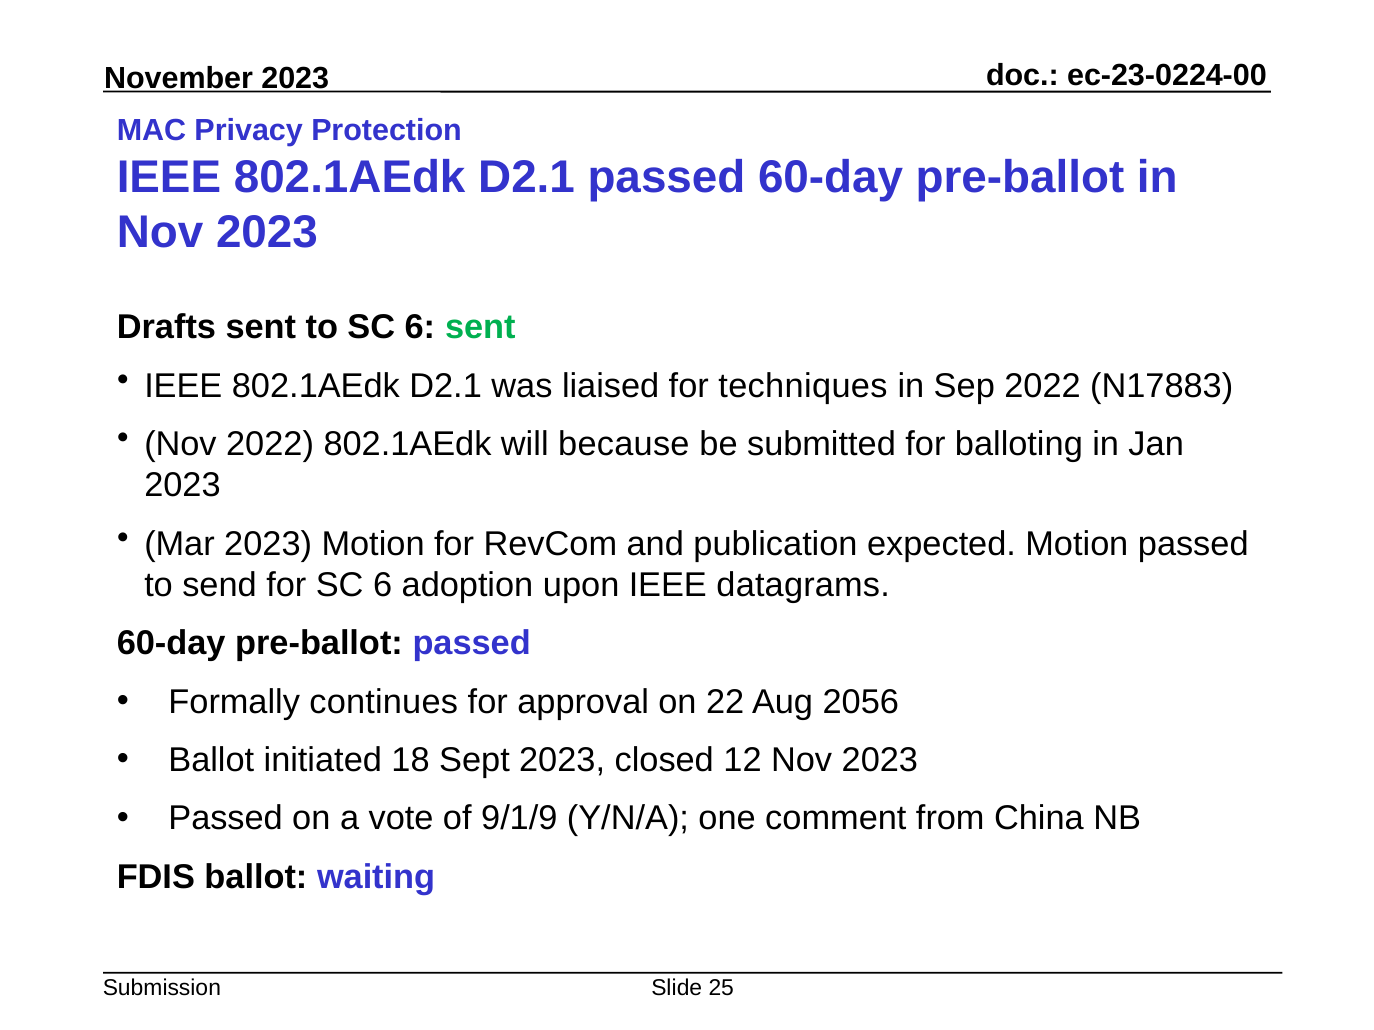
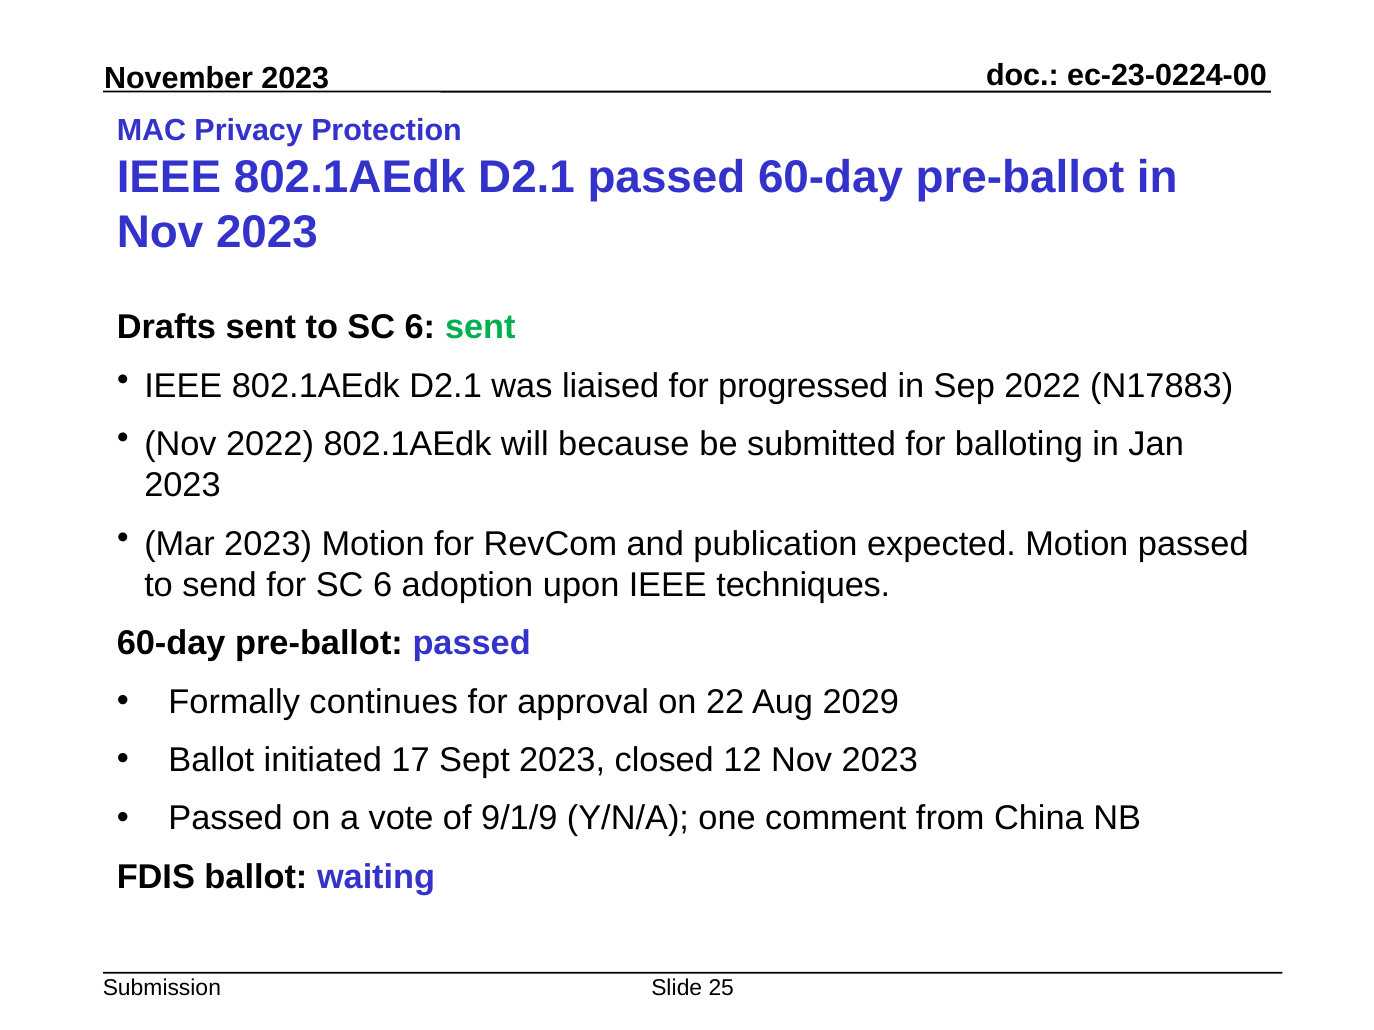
techniques: techniques -> progressed
datagrams: datagrams -> techniques
2056: 2056 -> 2029
18: 18 -> 17
